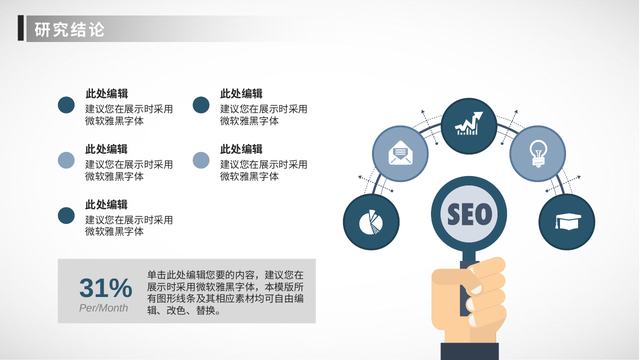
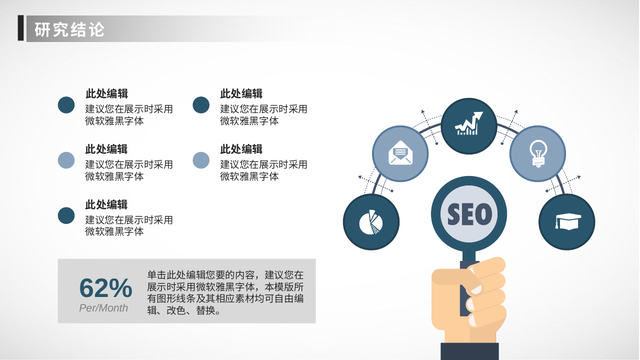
31%: 31% -> 62%
